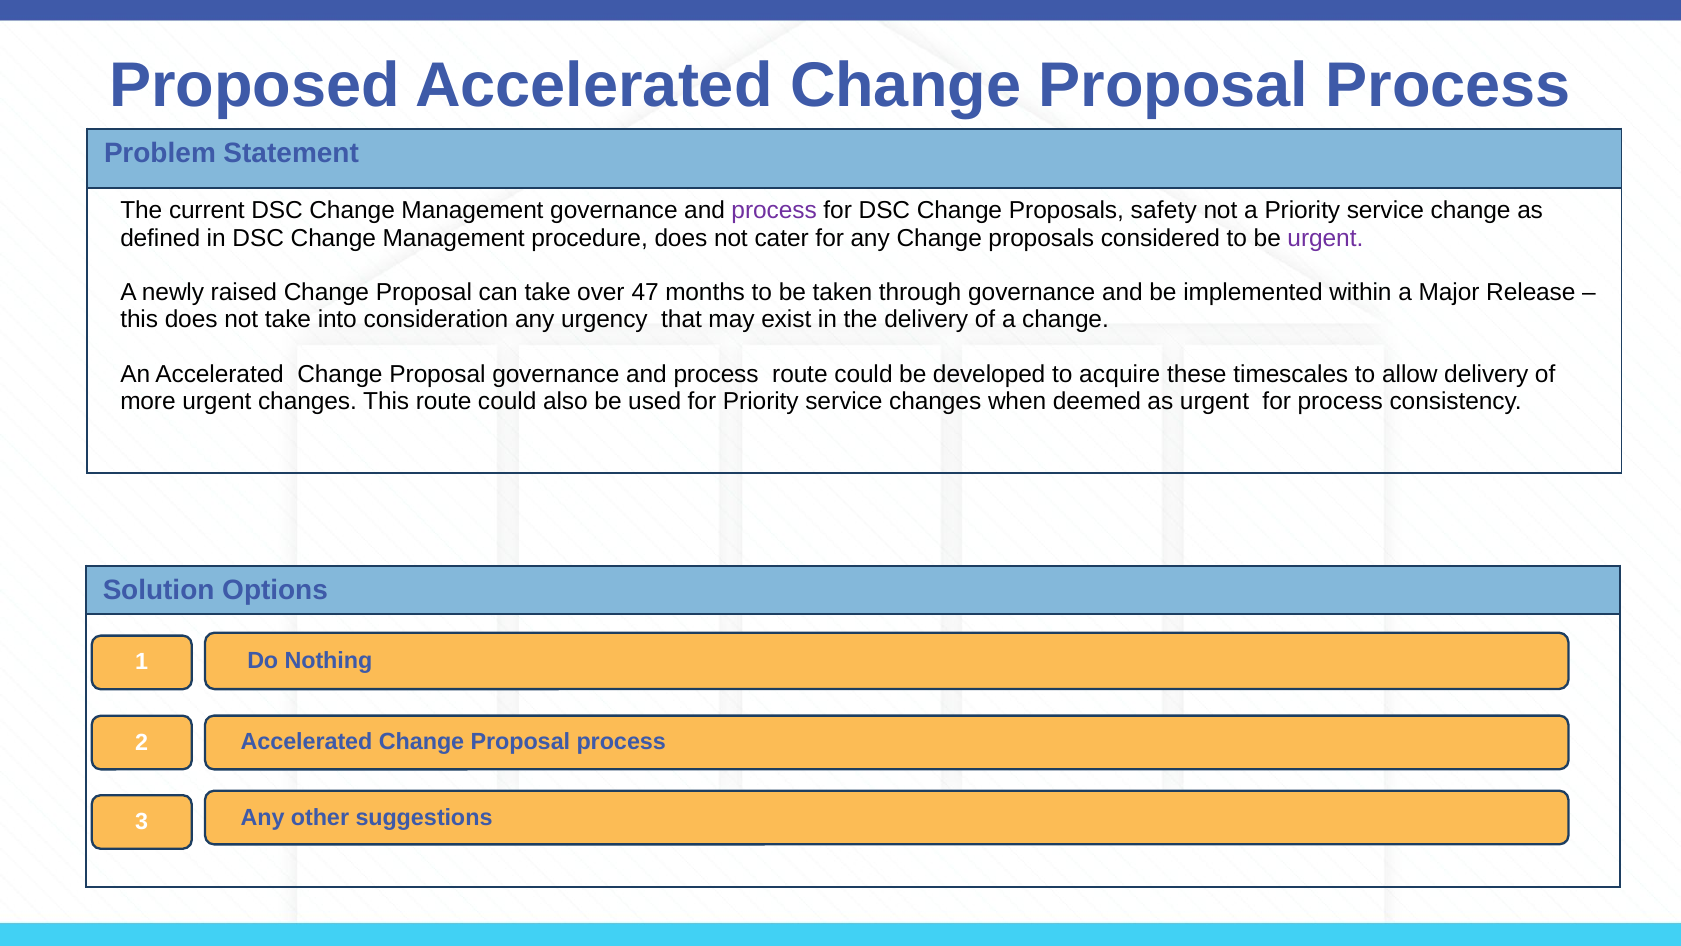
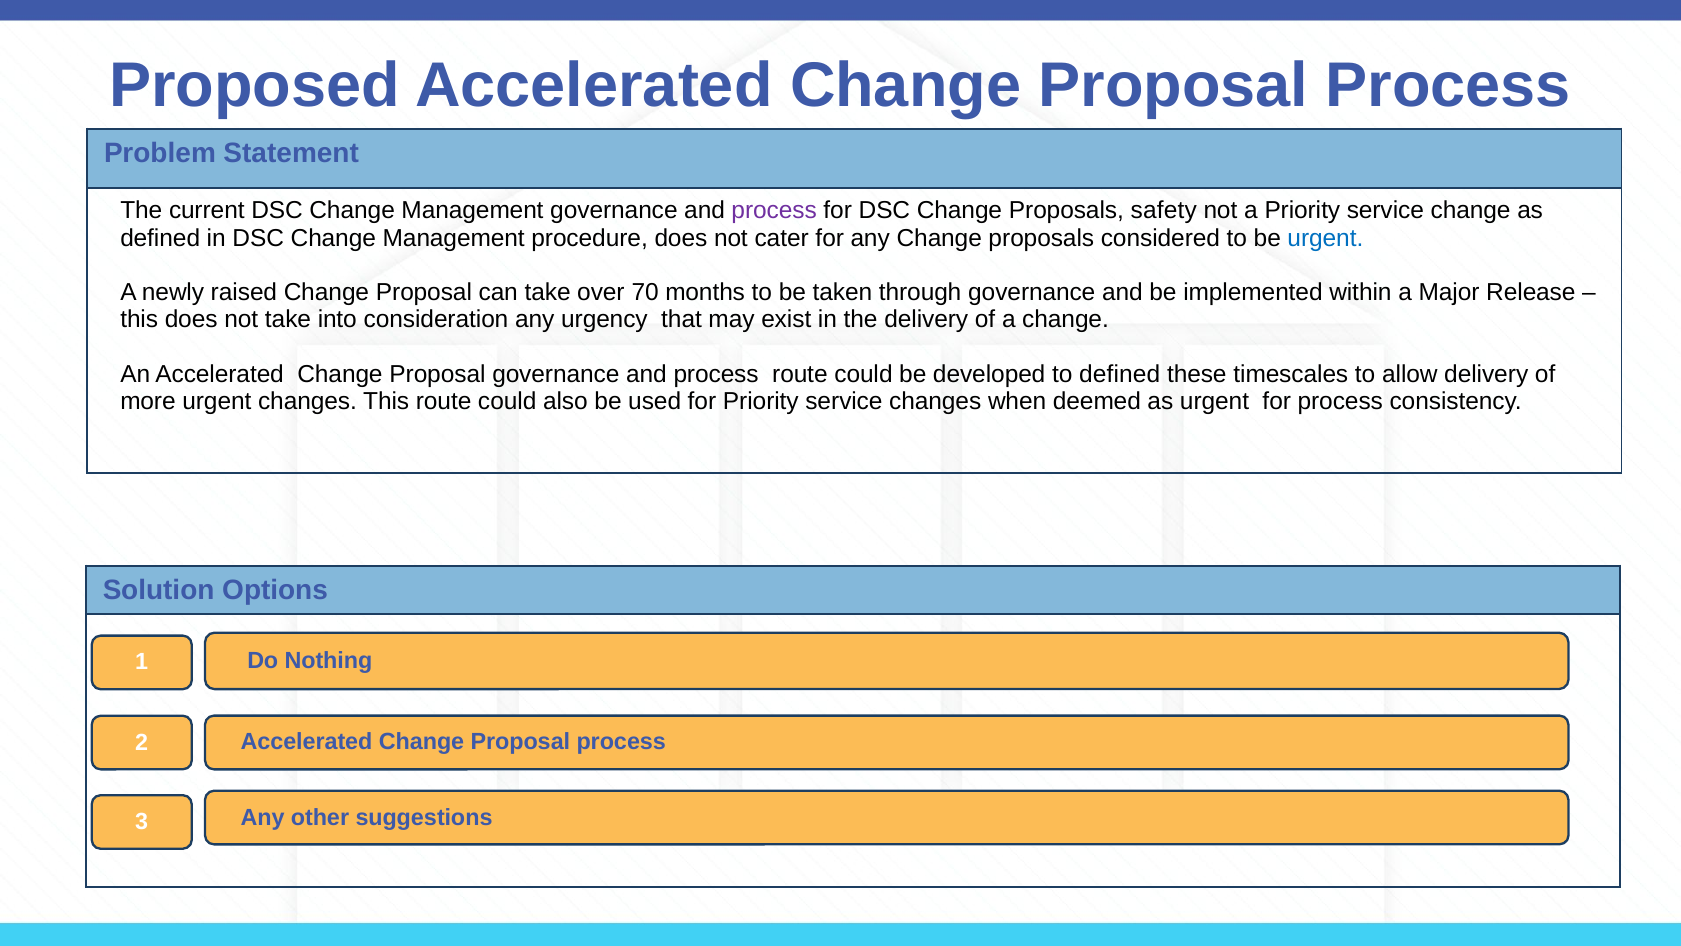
urgent at (1325, 238) colour: purple -> blue
47: 47 -> 70
to acquire: acquire -> defined
